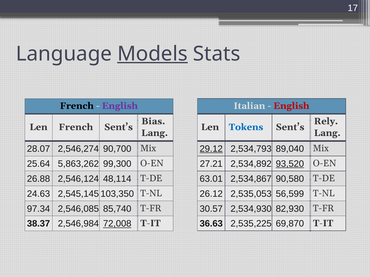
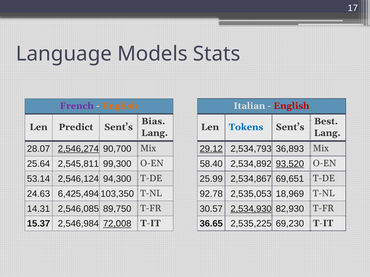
Models underline: present -> none
French at (77, 106) colour: black -> purple
English at (120, 106) colour: purple -> orange
Rely: Rely -> Best
Len French: French -> Predict
2,546,274 underline: none -> present
89,040: 89,040 -> 36,893
5,863,262: 5,863,262 -> 2,545,811
27.21: 27.21 -> 58.40
26.88: 26.88 -> 53.14
48,114: 48,114 -> 94,300
63.01: 63.01 -> 25.99
90,580: 90,580 -> 69,651
2,545,145: 2,545,145 -> 6,425,494
26.12: 26.12 -> 92.78
56,599: 56,599 -> 18,969
97.34: 97.34 -> 14.31
85,740: 85,740 -> 89,750
2,534,930 underline: none -> present
38.37: 38.37 -> 15.37
36.63: 36.63 -> 36.65
69,870: 69,870 -> 69,230
